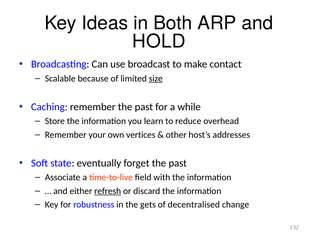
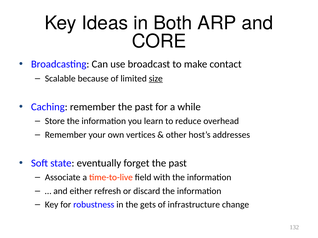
HOLD: HOLD -> CORE
refresh underline: present -> none
decentralised: decentralised -> infrastructure
